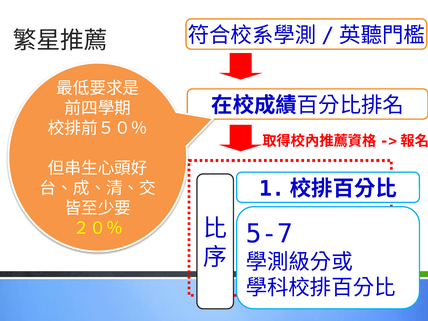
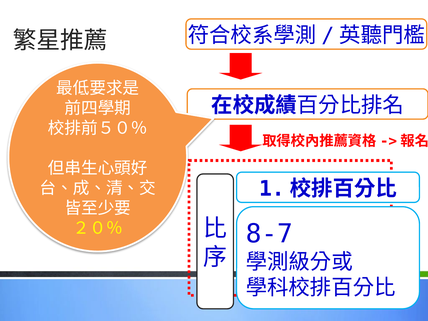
5-7: 5-7 -> 8-7
